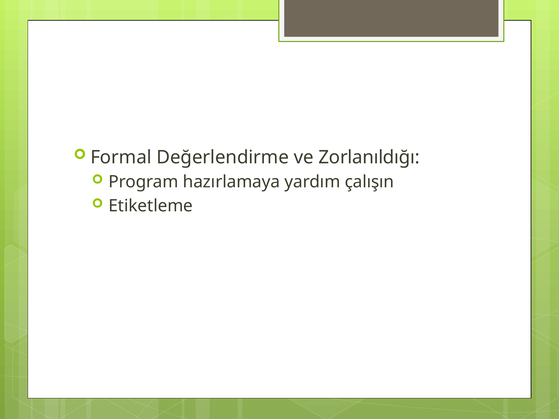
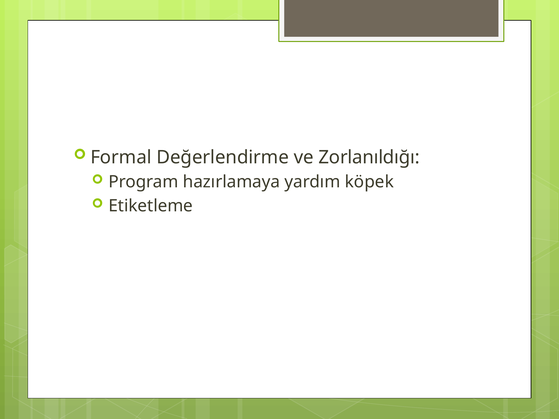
çalışın: çalışın -> köpek
